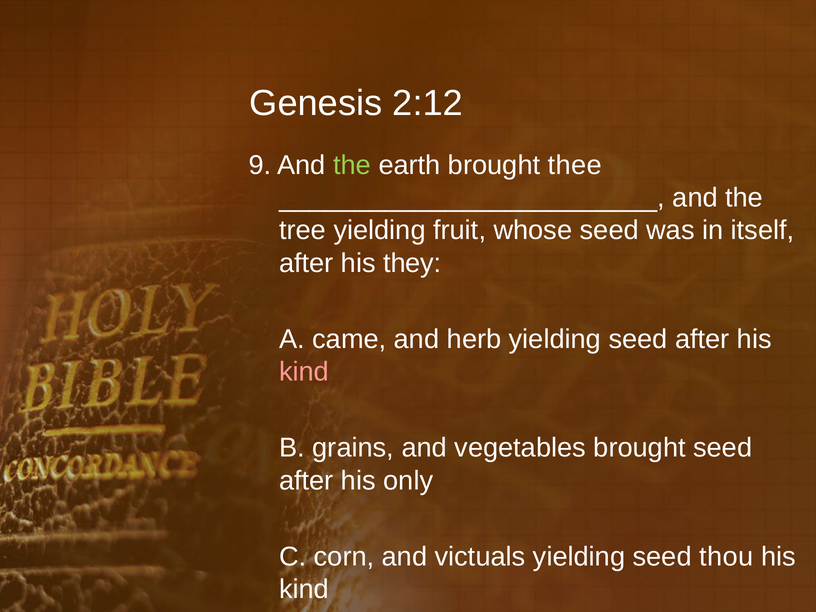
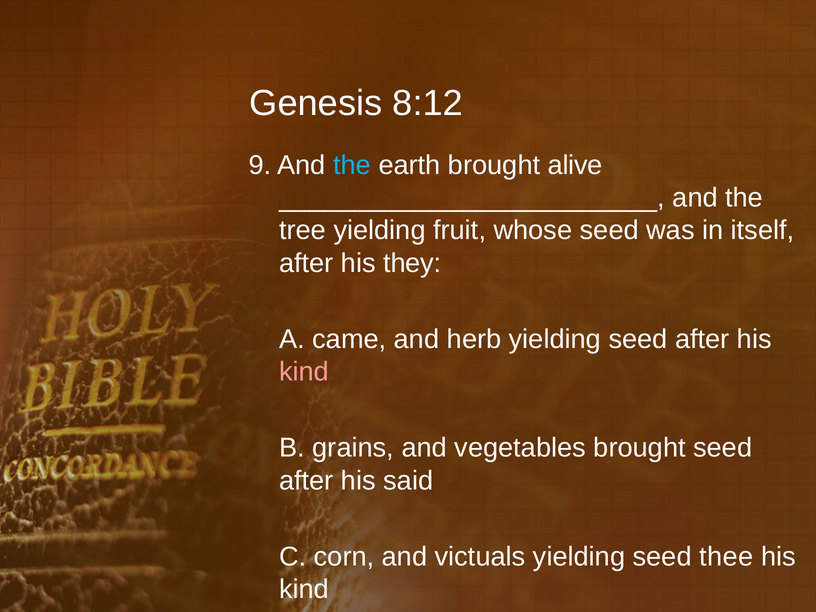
2:12: 2:12 -> 8:12
the at (352, 165) colour: light green -> light blue
thee: thee -> alive
only: only -> said
thou: thou -> thee
